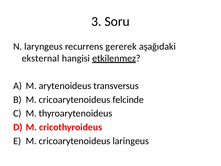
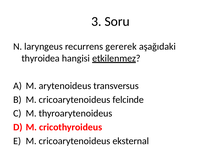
eksternal: eksternal -> thyroidea
laringeus: laringeus -> eksternal
